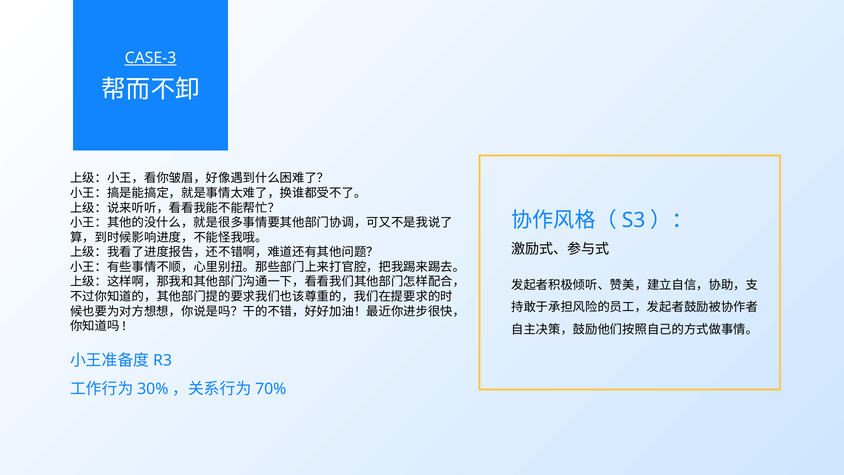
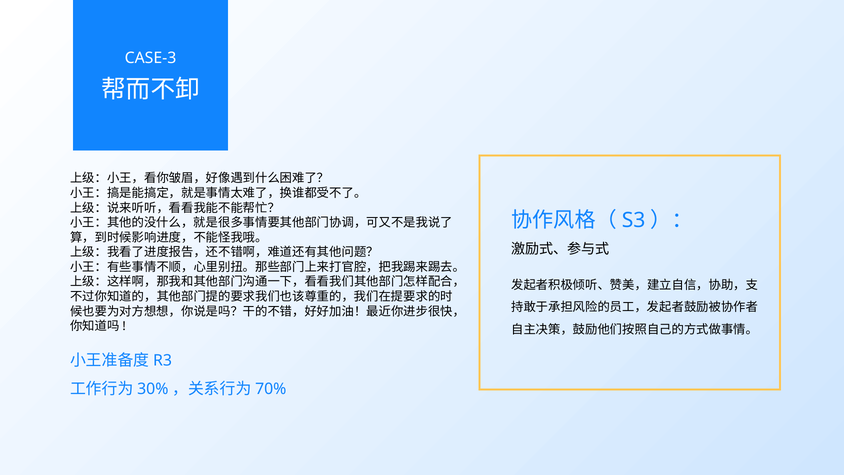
CASE-3 underline: present -> none
